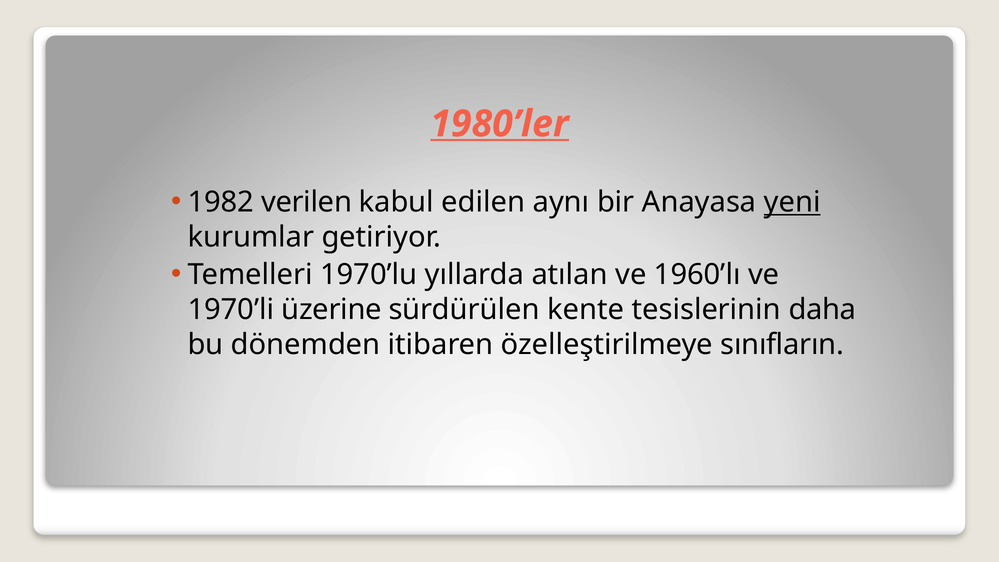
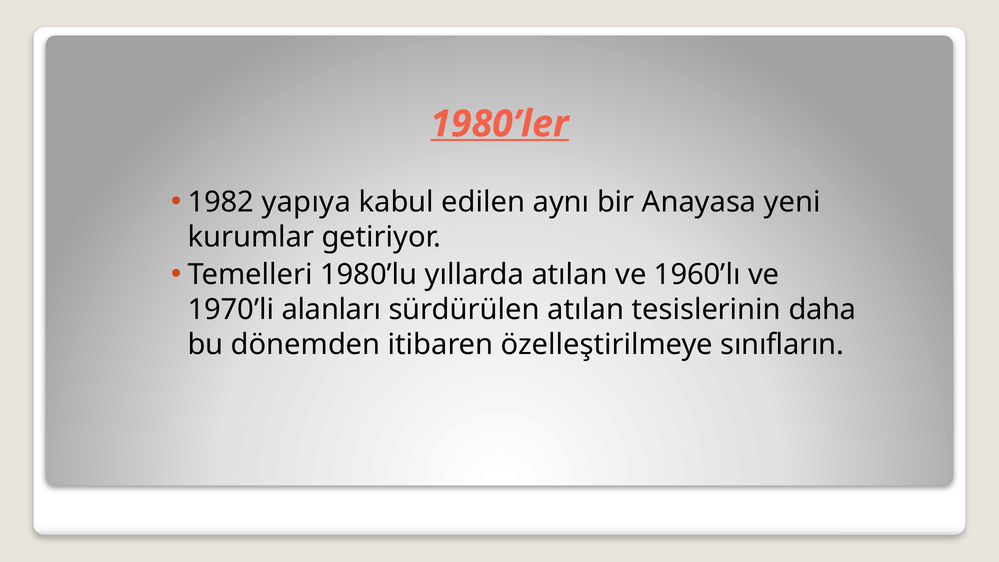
verilen: verilen -> yapıya
yeni underline: present -> none
1970’lu: 1970’lu -> 1980’lu
üzerine: üzerine -> alanları
sürdürülen kente: kente -> atılan
